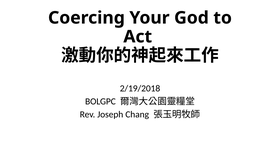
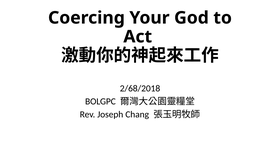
2/19/2018: 2/19/2018 -> 2/68/2018
